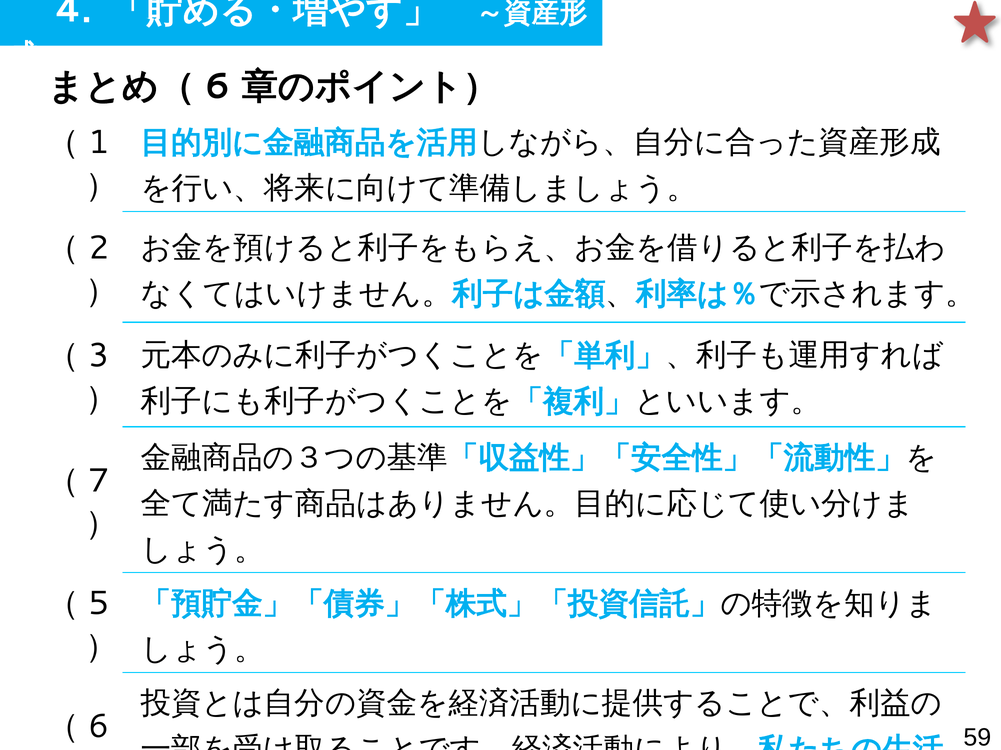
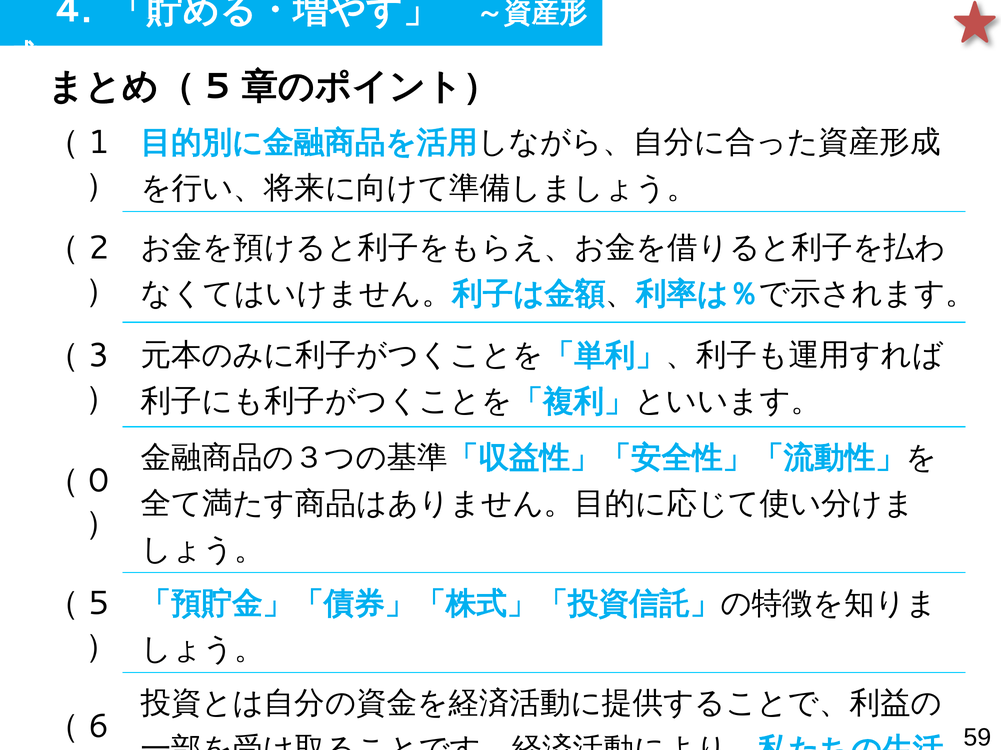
6 at (218, 86): 6 -> 5
7: 7 -> 0
